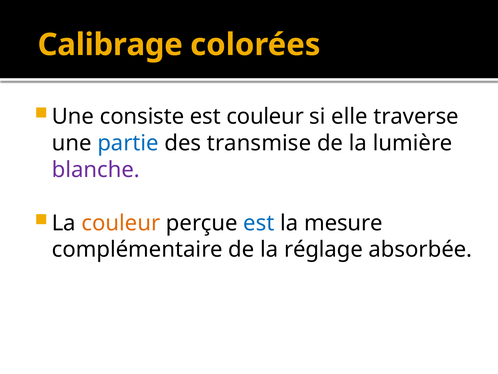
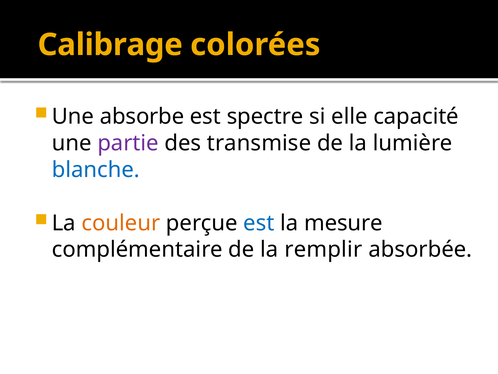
consiste: consiste -> absorbe
est couleur: couleur -> spectre
traverse: traverse -> capacité
partie colour: blue -> purple
blanche colour: purple -> blue
réglage: réglage -> remplir
